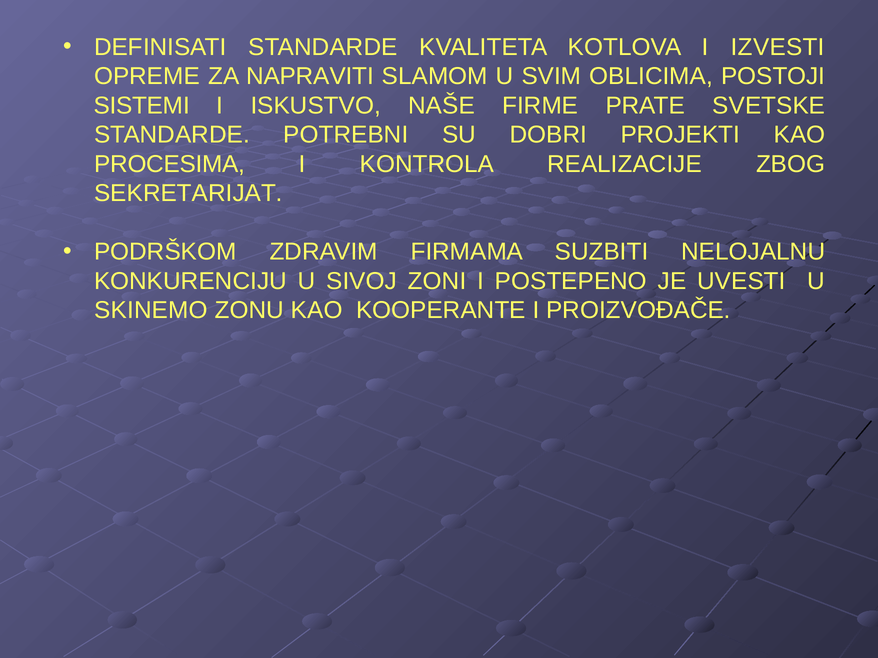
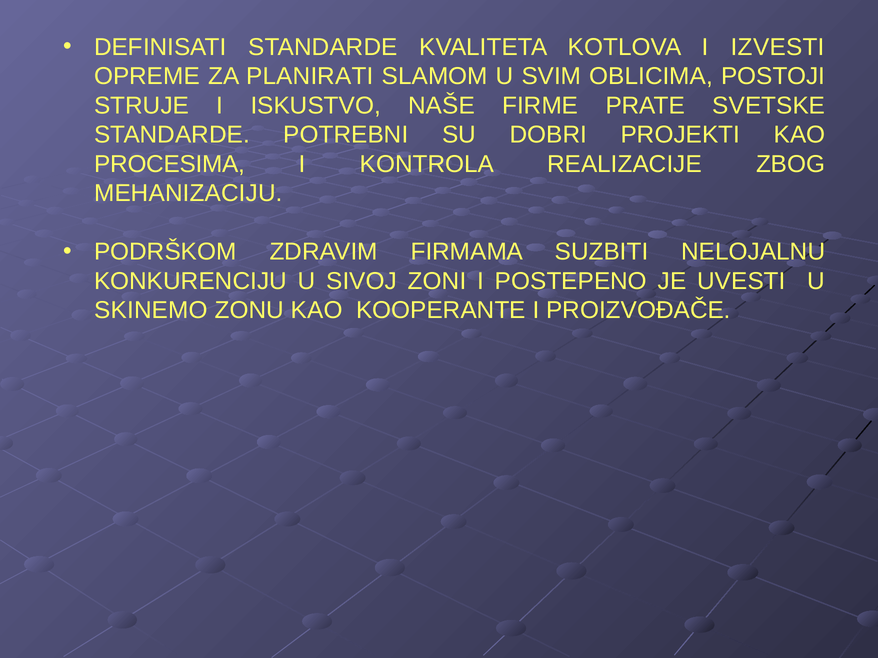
NAPRAVITI: NAPRAVITI -> PLANIRATI
SISTEMI: SISTEMI -> STRUJE
SEKRETARIJAT: SEKRETARIJAT -> MEHANIZACIJU
